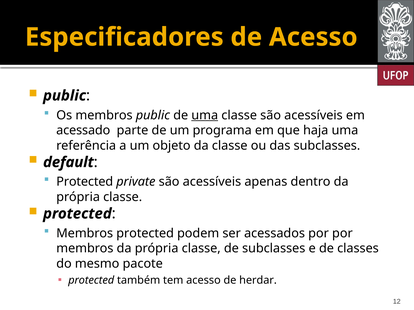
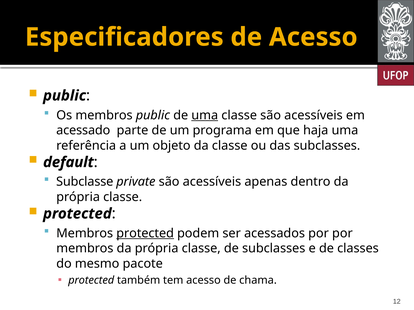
Protected at (85, 182): Protected -> Subclasse
protected at (145, 234) underline: none -> present
herdar: herdar -> chama
